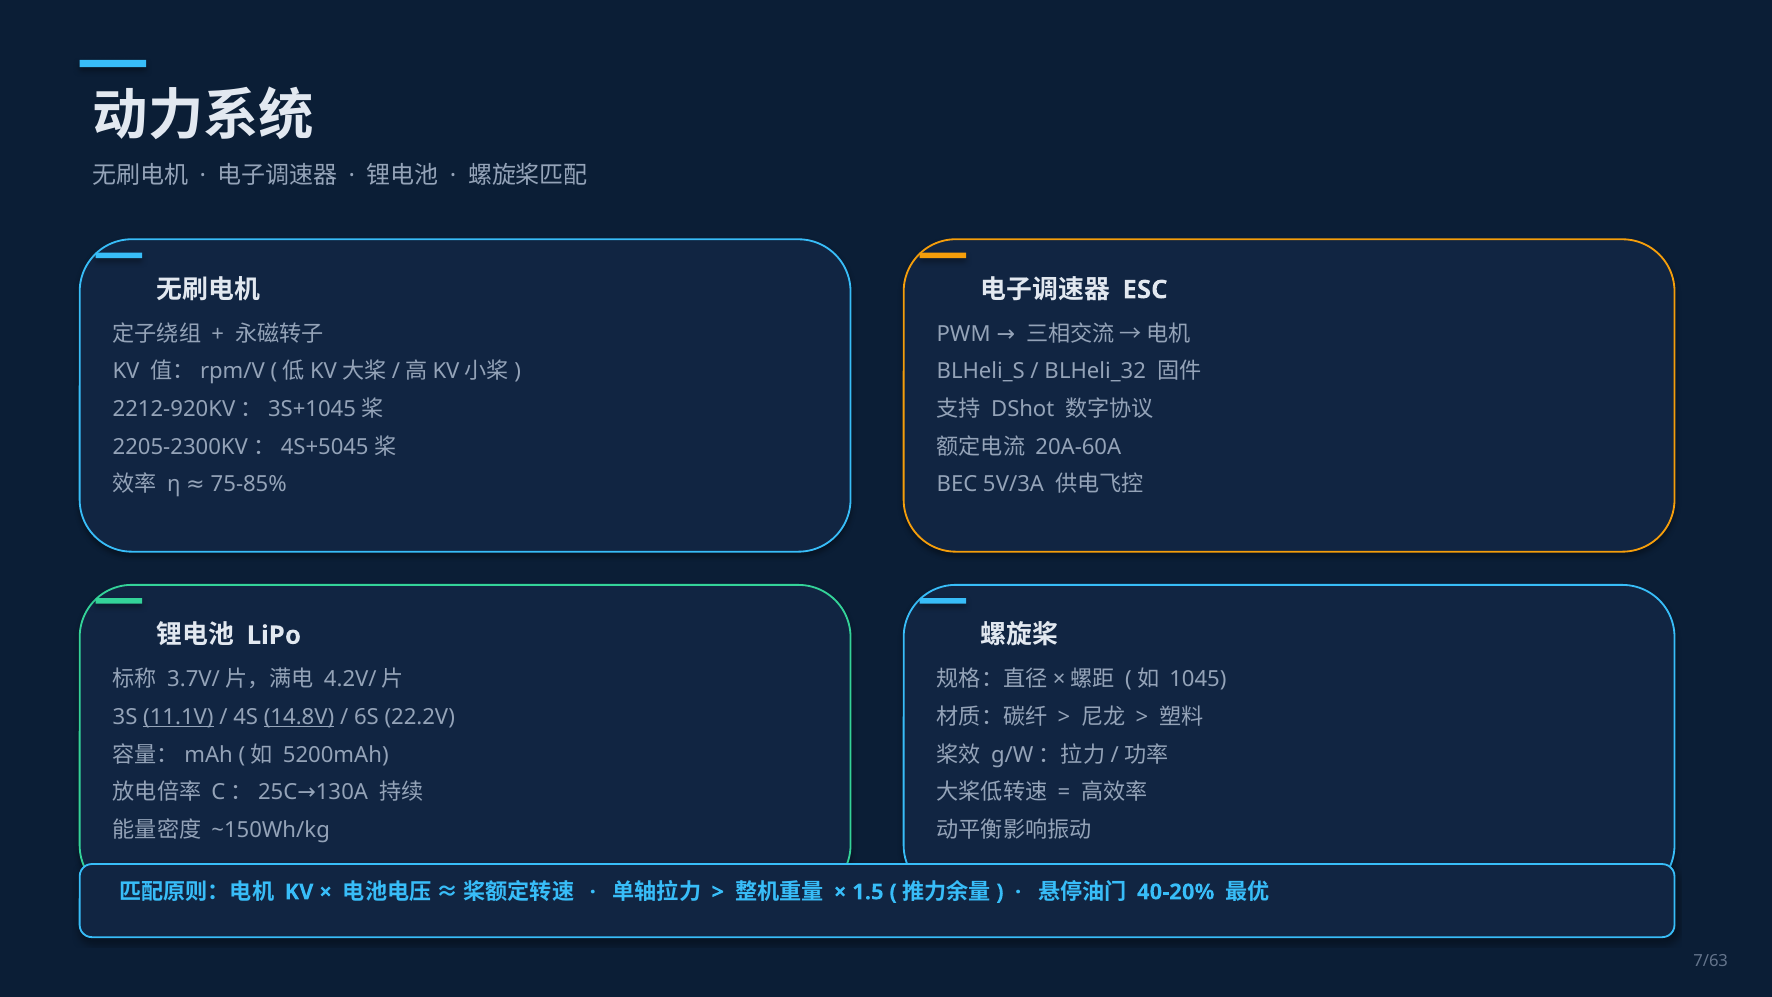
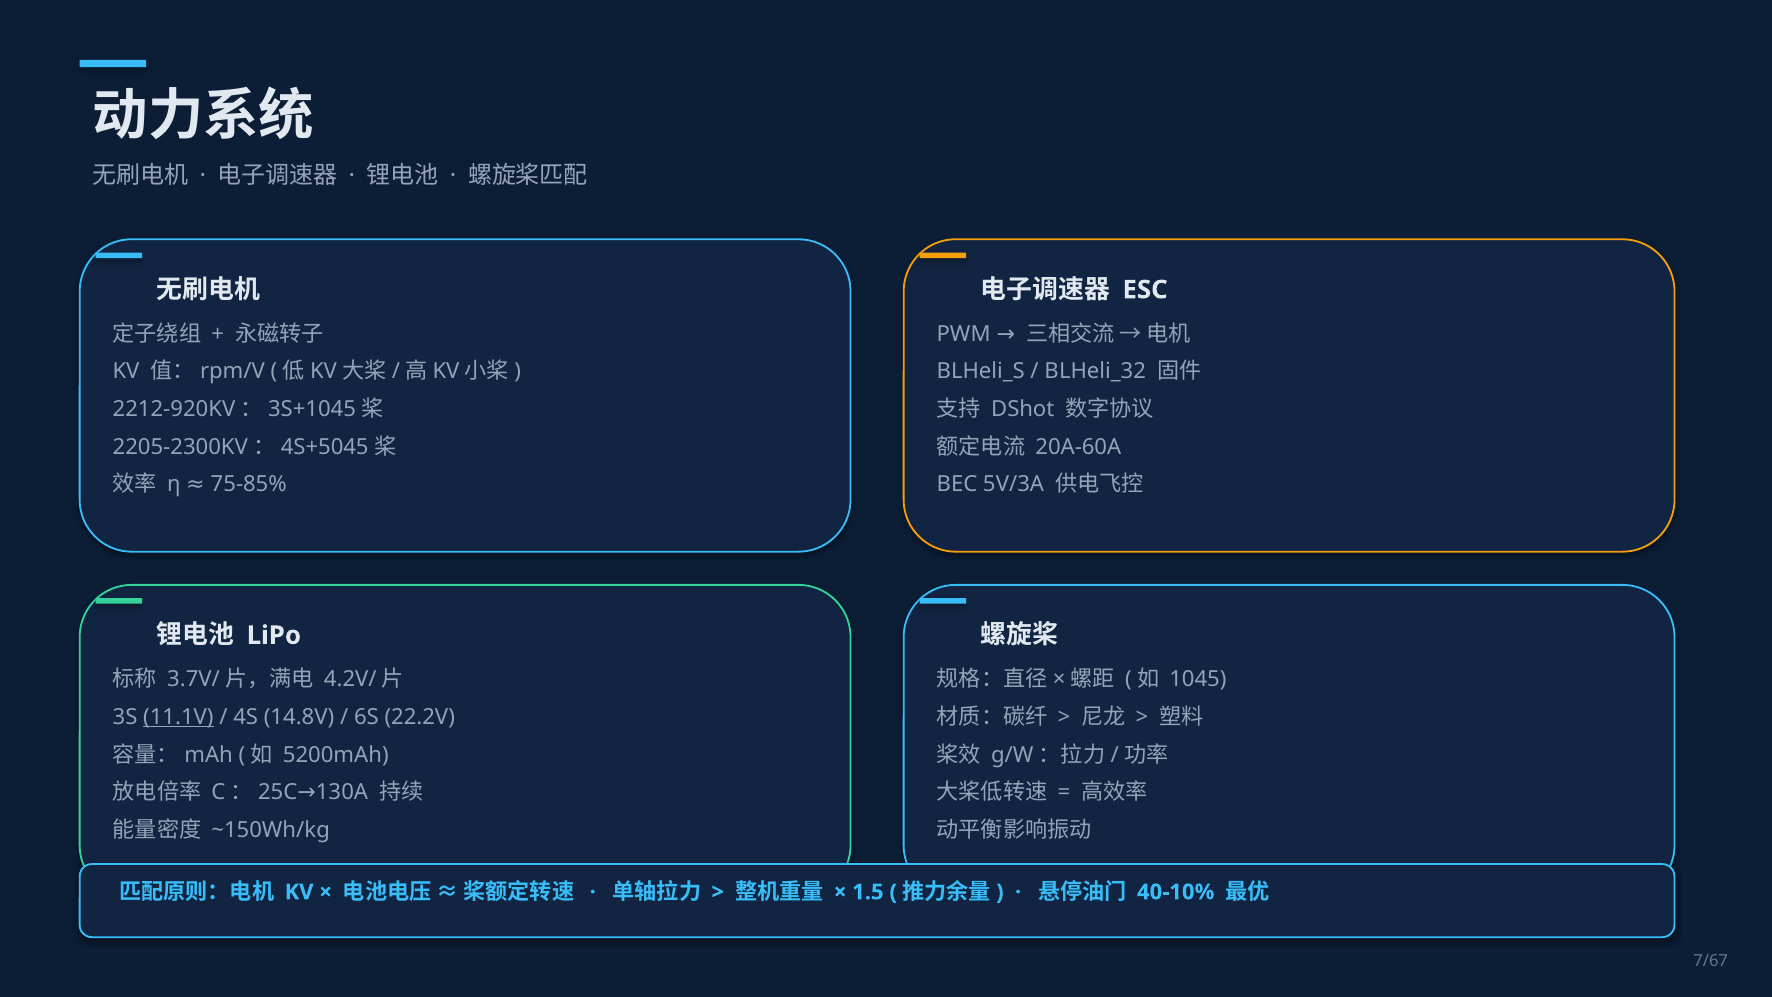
14.8V underline: present -> none
40-20%: 40-20% -> 40-10%
7/63: 7/63 -> 7/67
